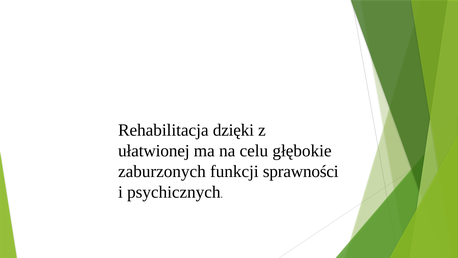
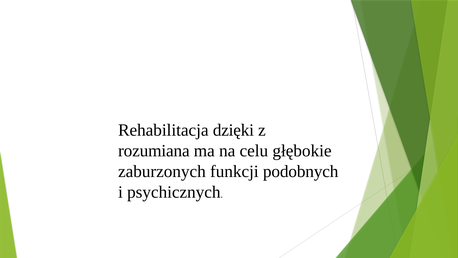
ułatwionej: ułatwionej -> rozumiana
sprawności: sprawności -> podobnych
